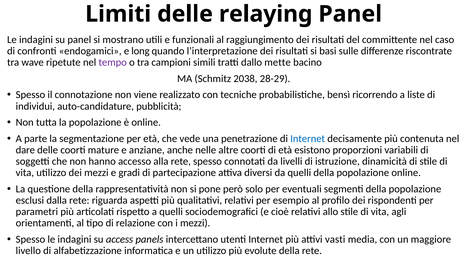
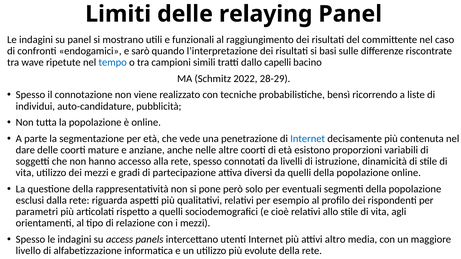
long: long -> sarò
tempo colour: purple -> blue
mette: mette -> capelli
2038: 2038 -> 2022
vasti: vasti -> altro
